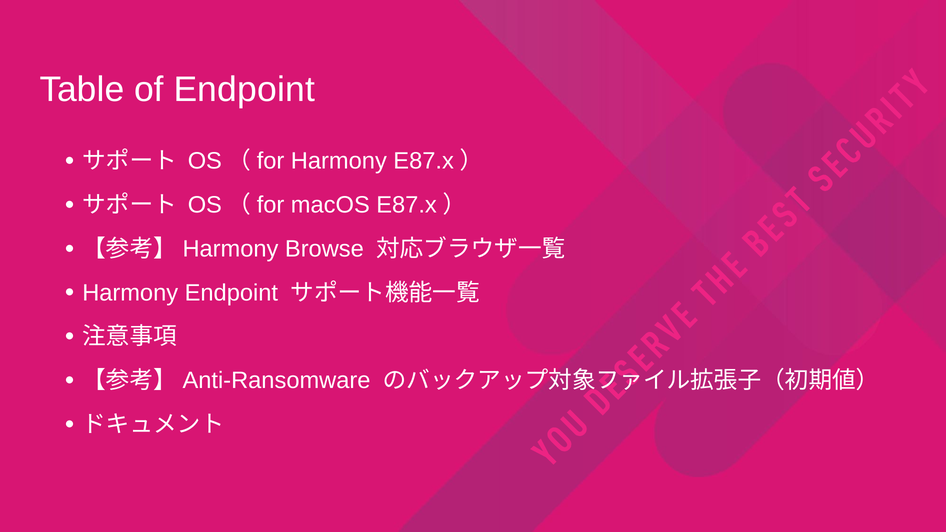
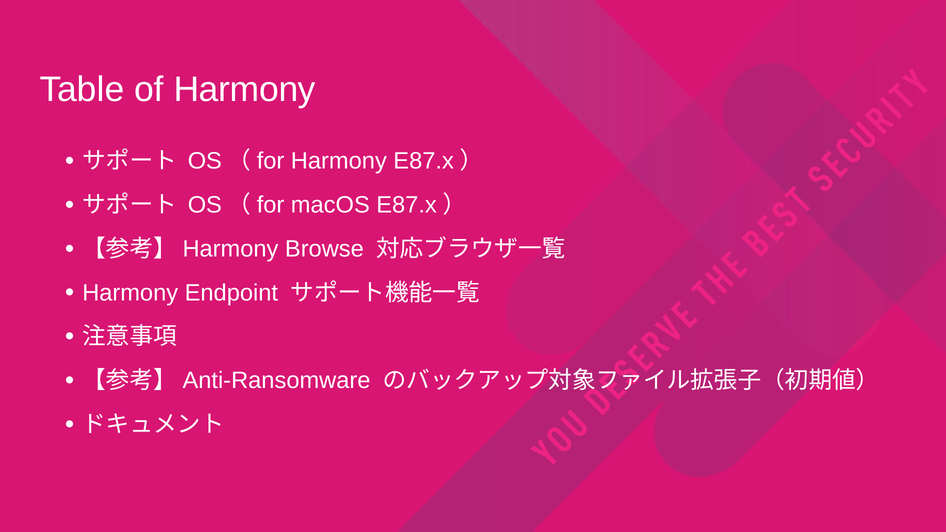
of Endpoint: Endpoint -> Harmony
